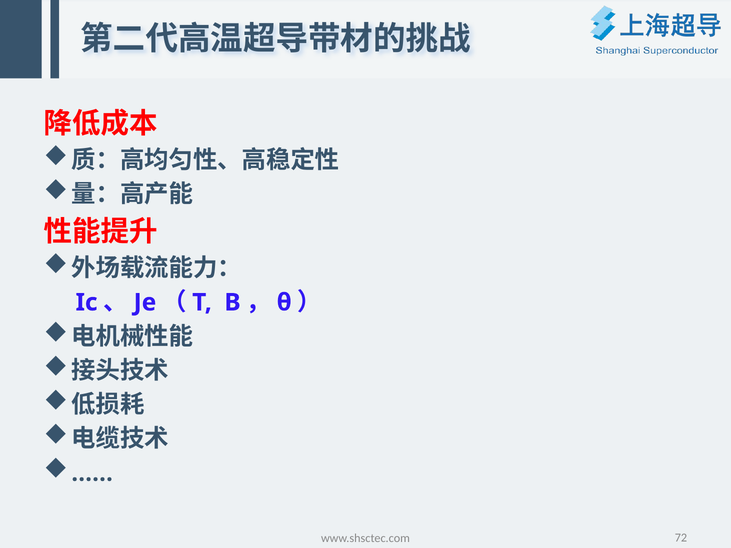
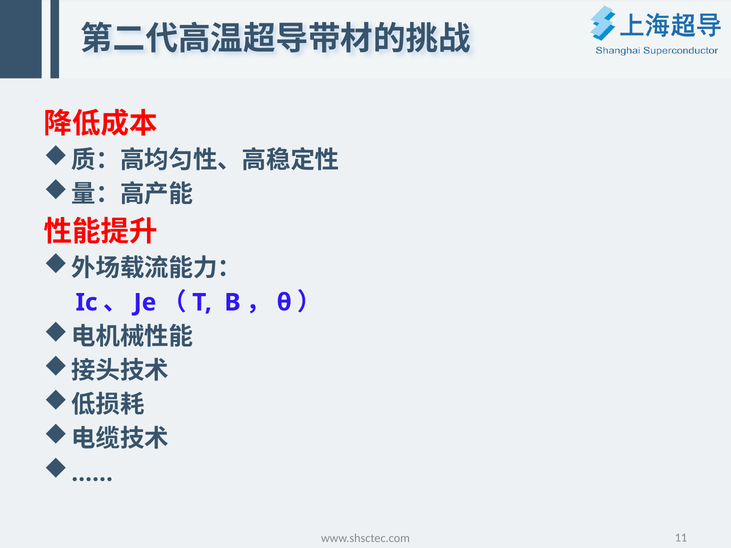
72: 72 -> 11
